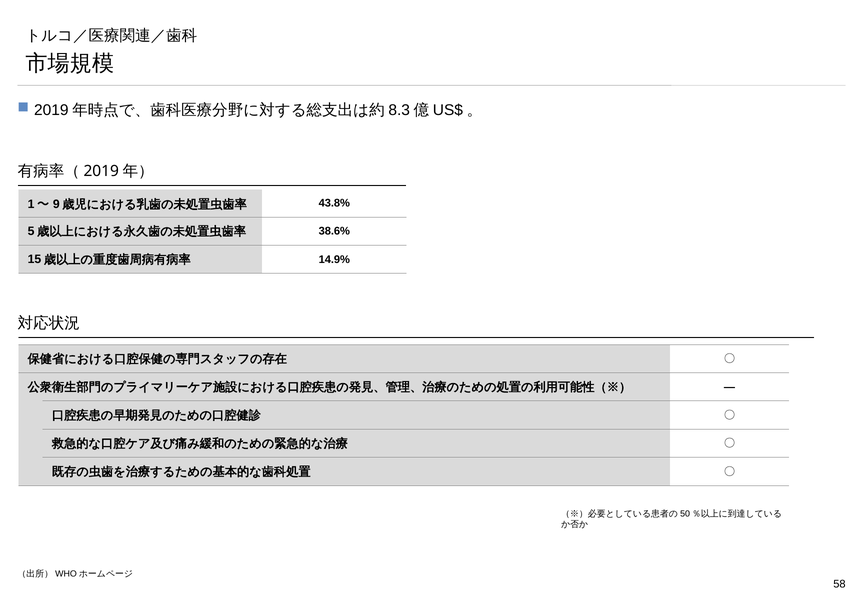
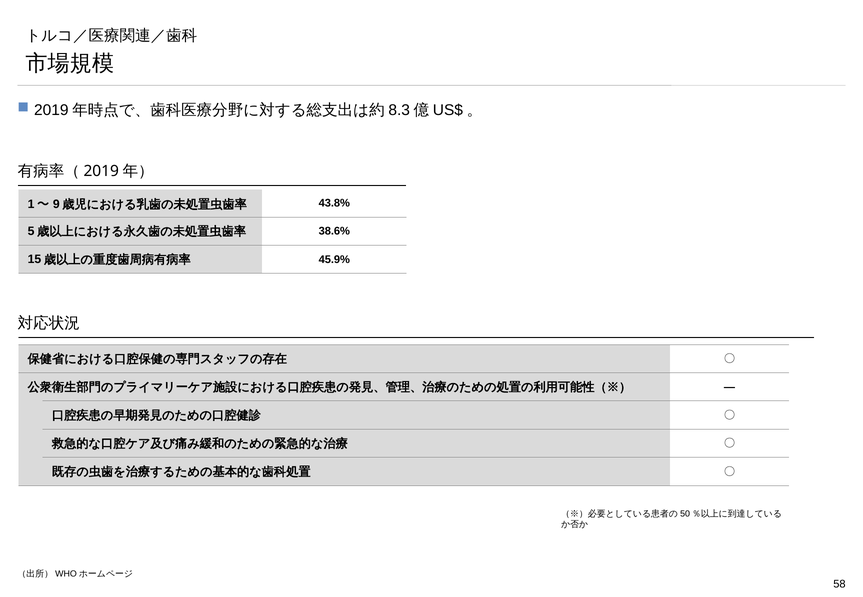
14.9%: 14.9% -> 45.9%
